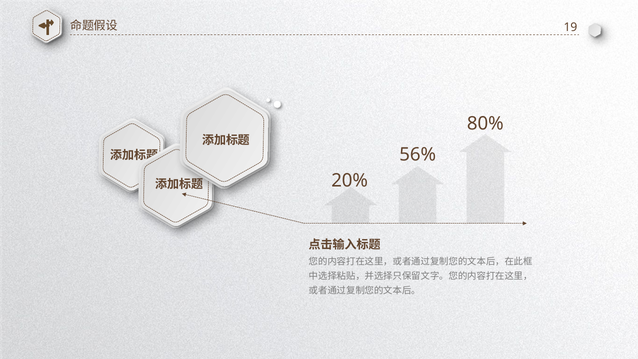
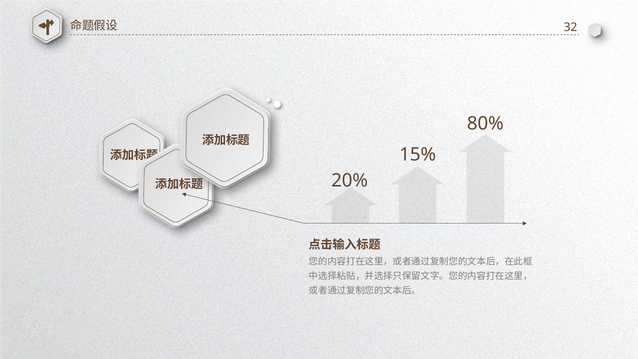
19: 19 -> 32
56%: 56% -> 15%
